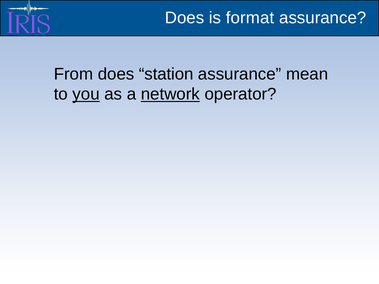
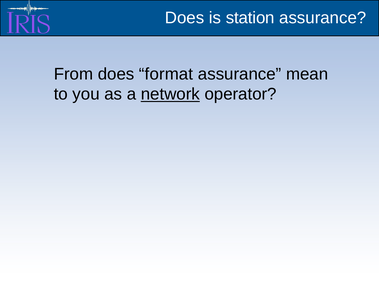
format: format -> station
station: station -> format
you underline: present -> none
